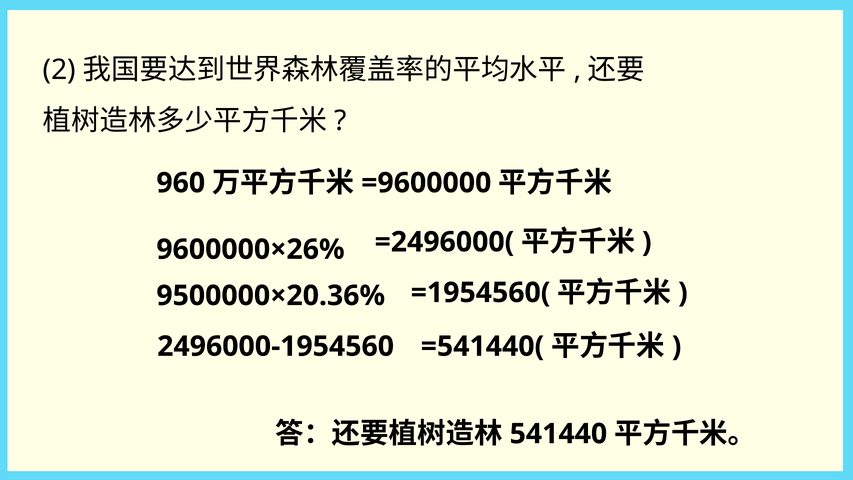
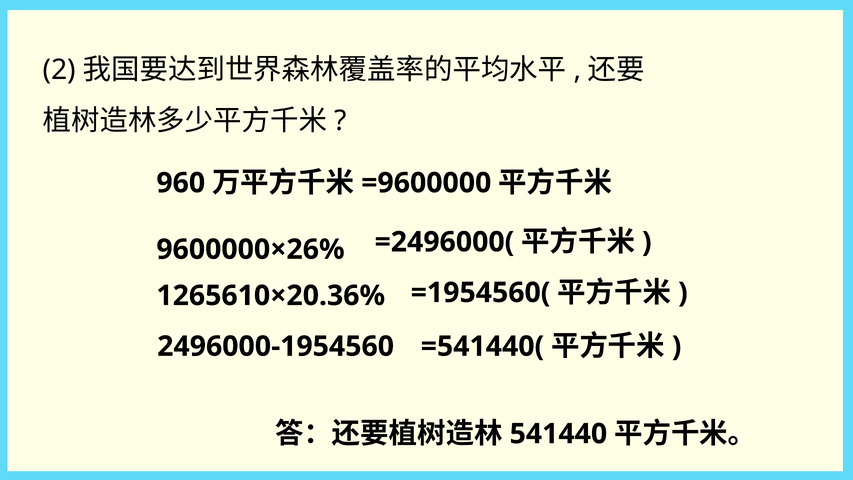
9500000×20.36%: 9500000×20.36% -> 1265610×20.36%
